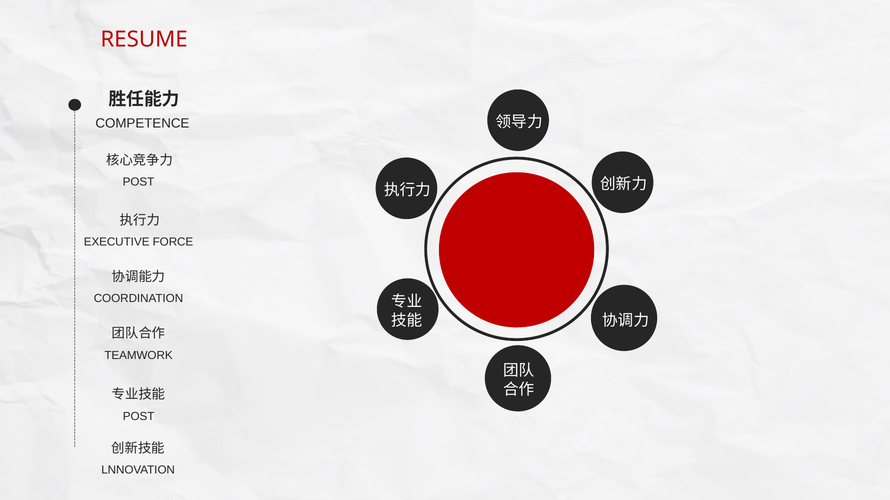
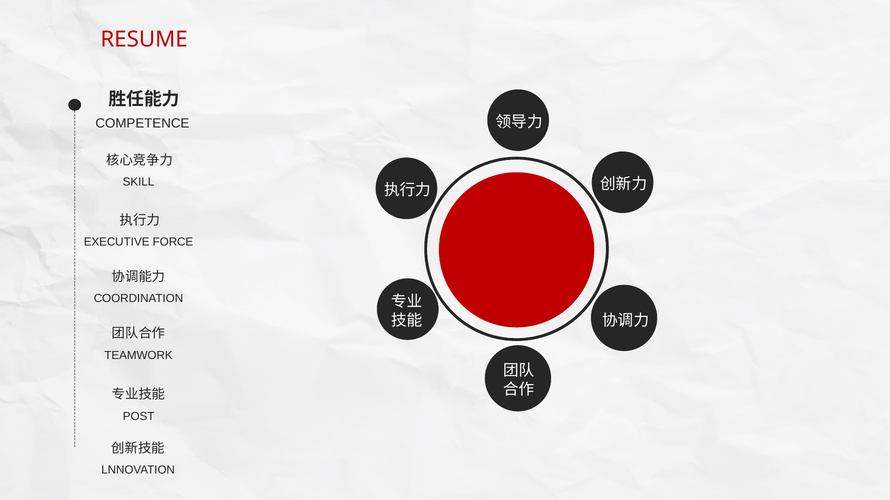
POST at (139, 182): POST -> SKILL
